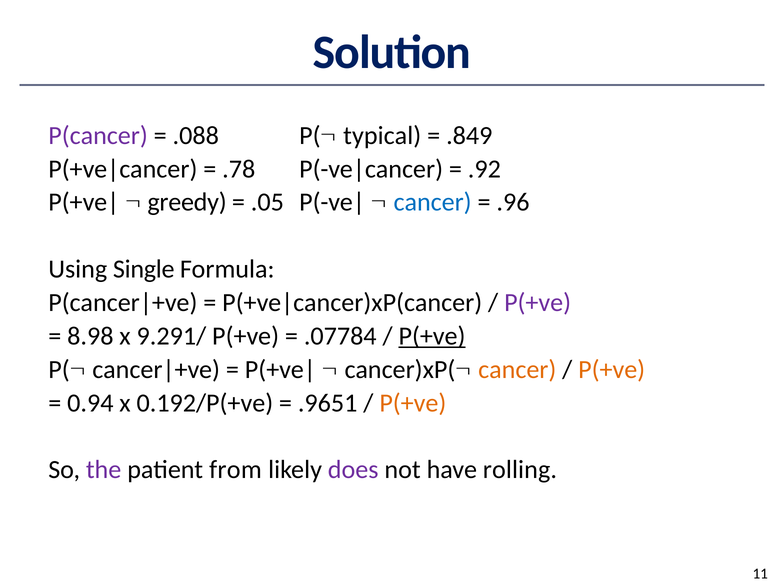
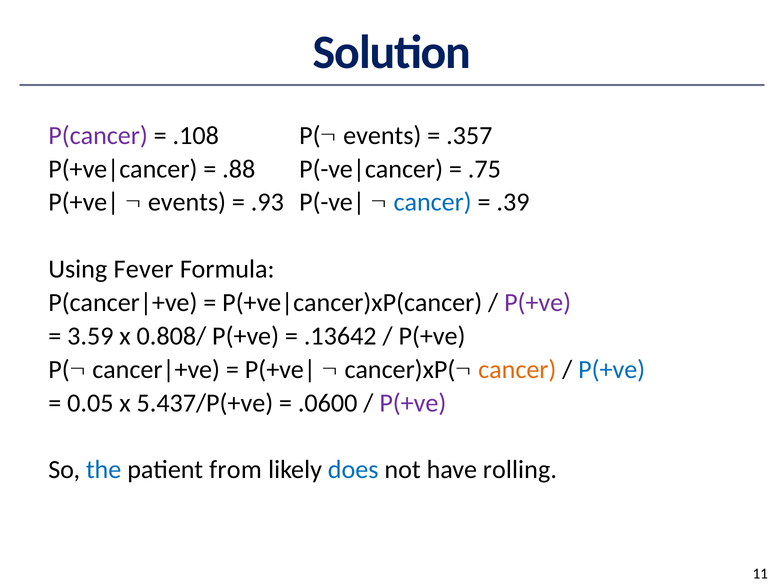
.088: .088 -> .108
P( typical: typical -> events
.849: .849 -> .357
.78: .78 -> .88
.92: .92 -> .75
greedy at (187, 202): greedy -> events
.05: .05 -> .93
.96: .96 -> .39
Single: Single -> Fever
8.98: 8.98 -> 3.59
9.291/: 9.291/ -> 0.808/
.07784: .07784 -> .13642
P(+ve at (432, 336) underline: present -> none
P(+ve at (612, 369) colour: orange -> blue
0.94: 0.94 -> 0.05
0.192/P(+ve: 0.192/P(+ve -> 5.437/P(+ve
.9651: .9651 -> .0600
P(+ve at (413, 403) colour: orange -> purple
the colour: purple -> blue
does colour: purple -> blue
